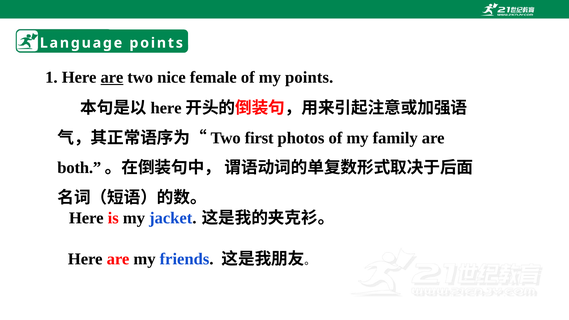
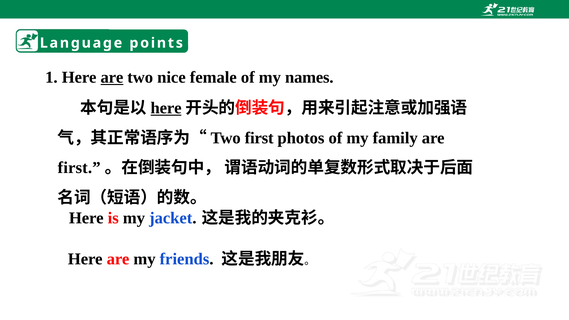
my points: points -> names
here at (166, 108) underline: none -> present
both at (79, 168): both -> first
